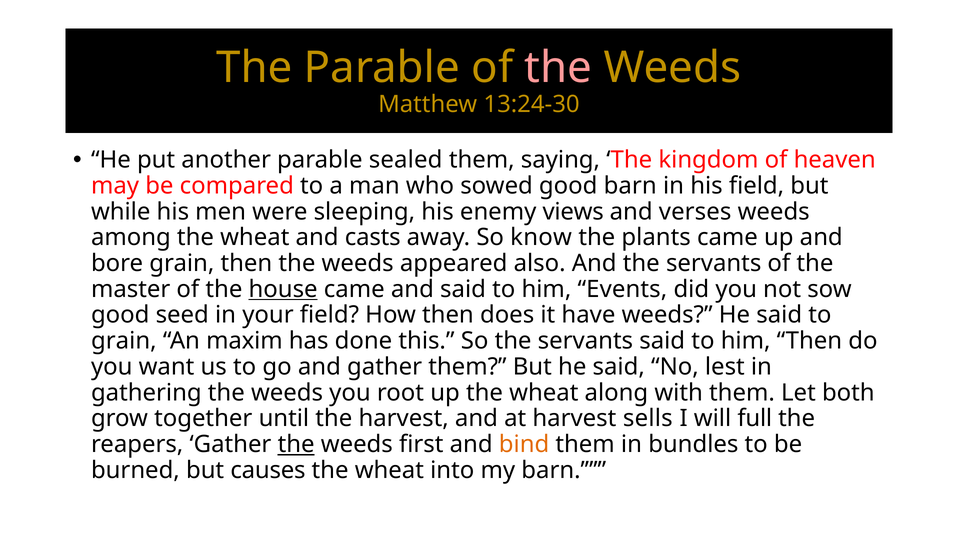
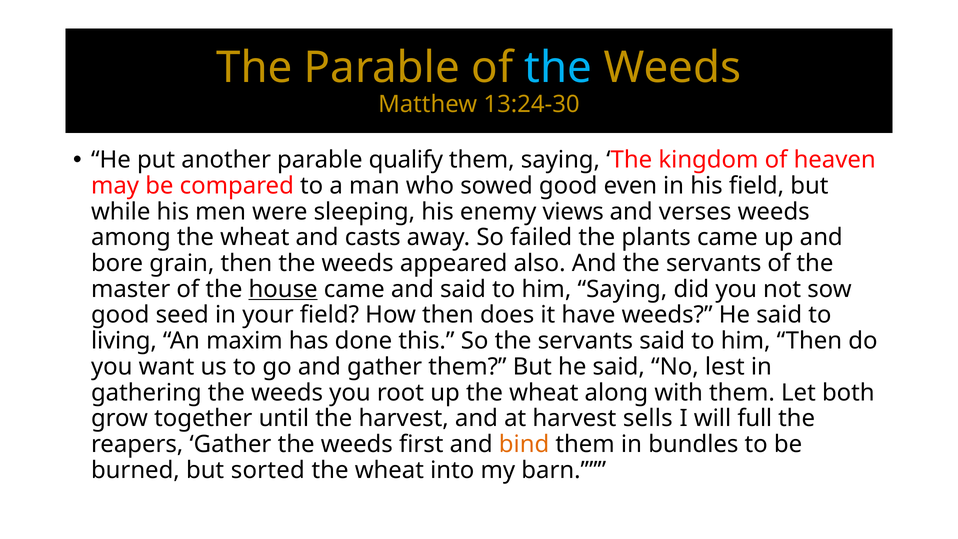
the at (558, 68) colour: pink -> light blue
sealed: sealed -> qualify
good barn: barn -> even
know: know -> failed
him Events: Events -> Saying
grain at (124, 341): grain -> living
the at (296, 444) underline: present -> none
causes: causes -> sorted
